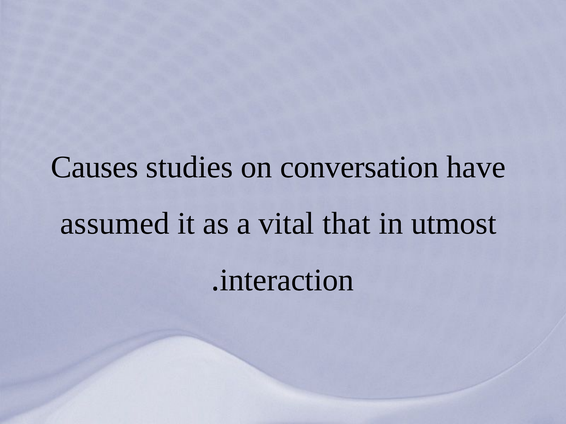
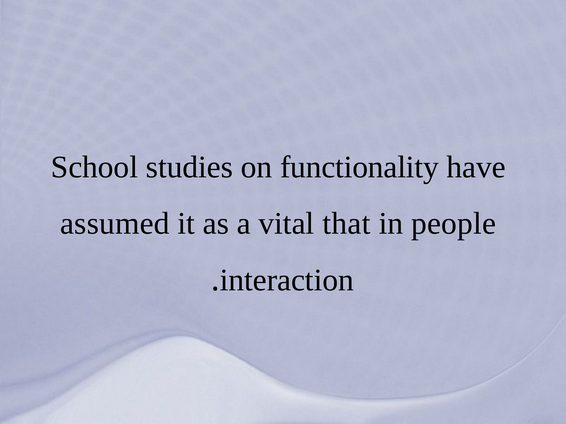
Causes: Causes -> School
conversation: conversation -> functionality
utmost: utmost -> people
